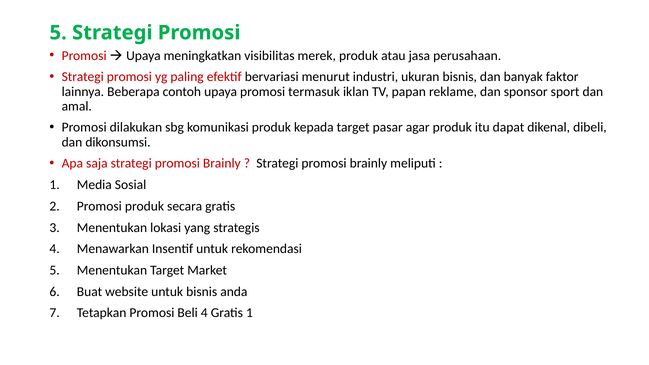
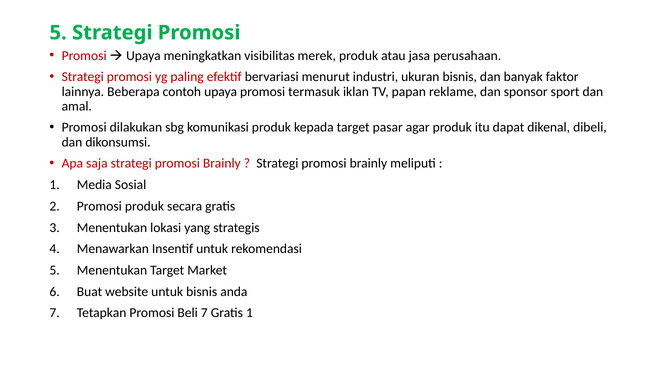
Beli 4: 4 -> 7
